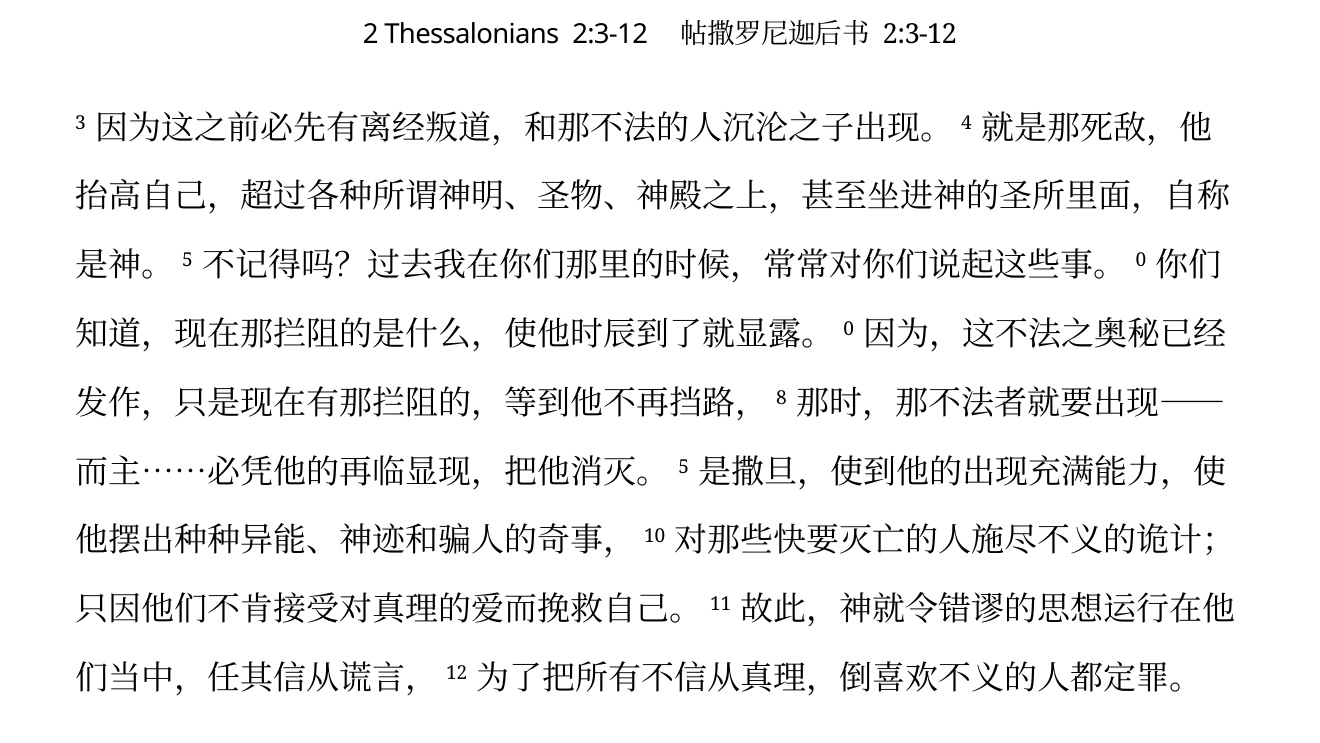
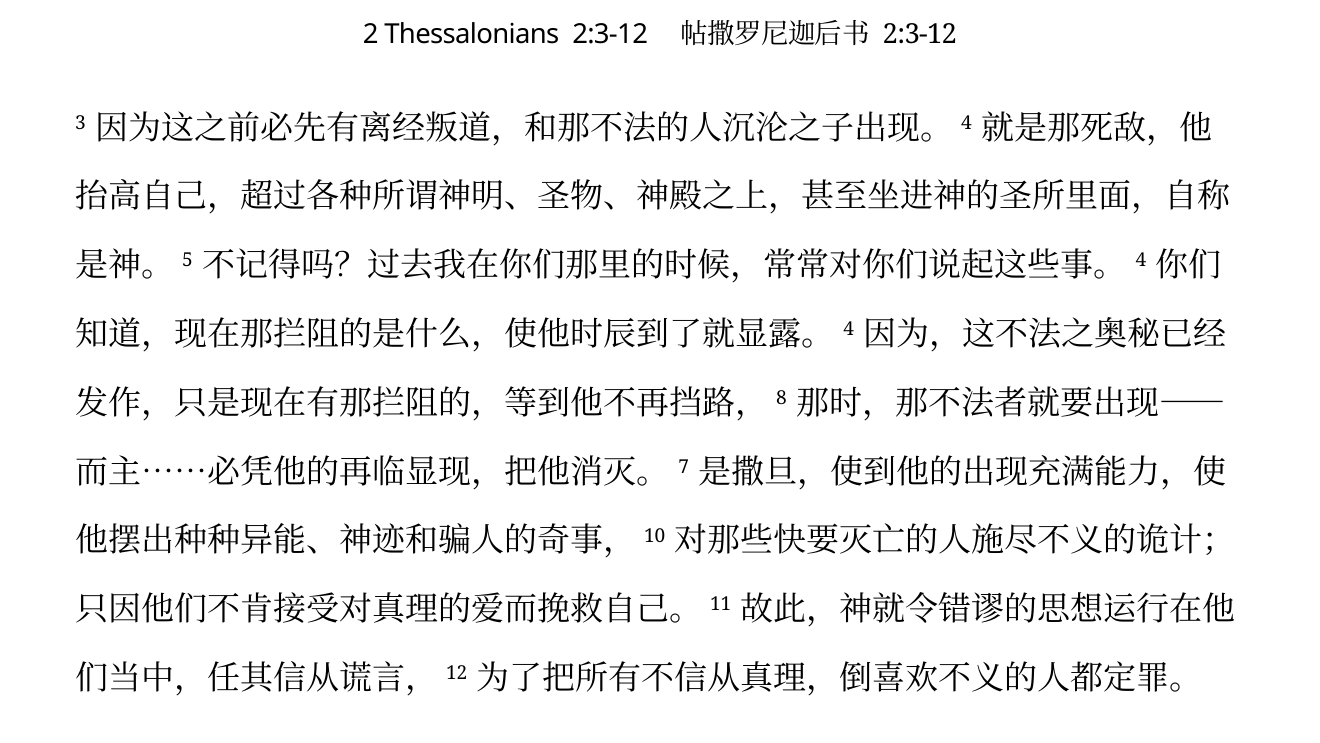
0 at (1141, 260): 0 -> 4
0 at (849, 329): 0 -> 4
5: 5 -> 7
